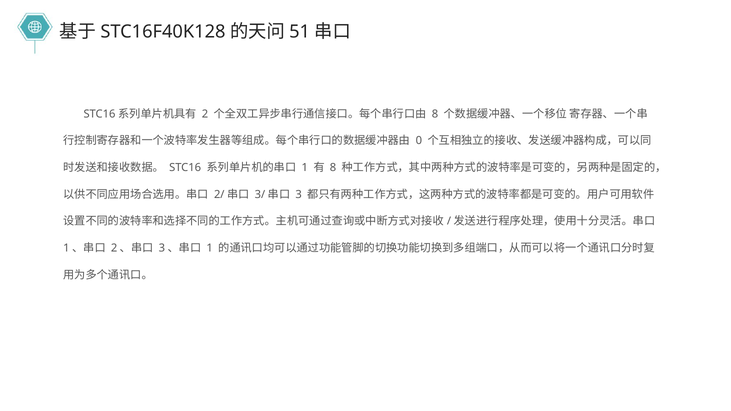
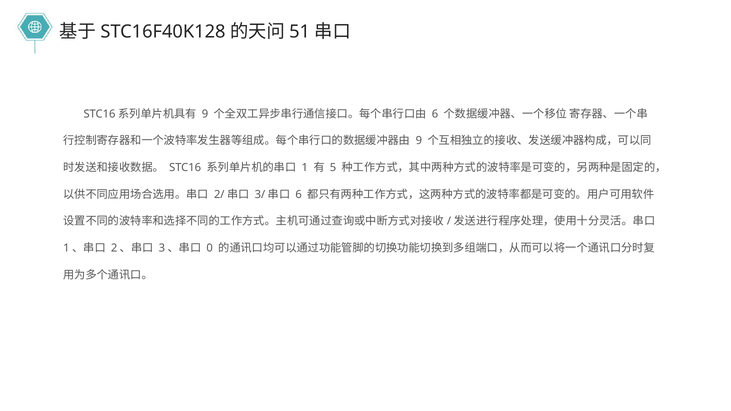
2 at (205, 114): 2 -> 9
8 at (435, 114): 8 -> 6
0 at (419, 141): 0 -> 9
8 at (333, 168): 8 -> 5
3 at (299, 195): 3 -> 6
1 at (210, 248): 1 -> 0
